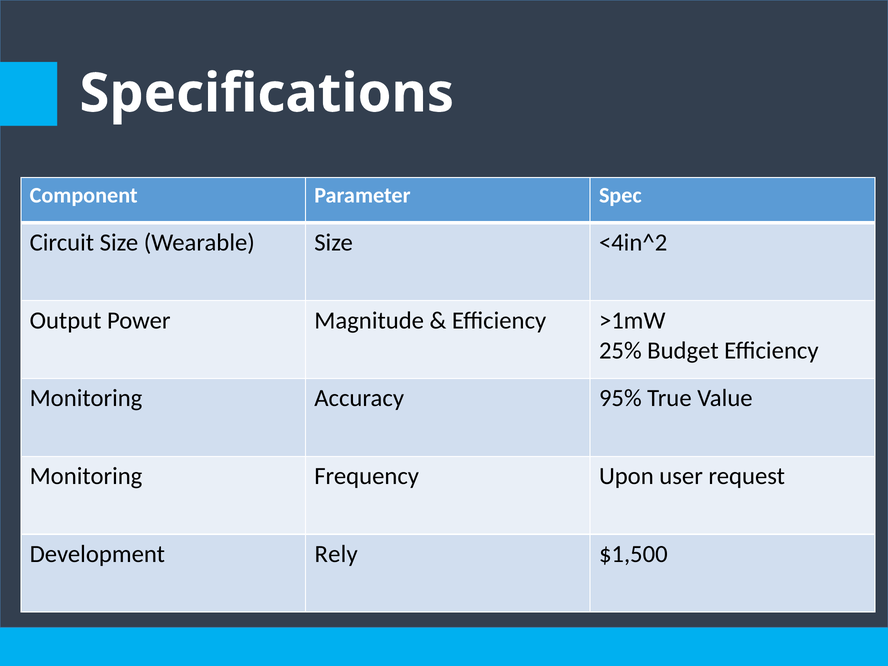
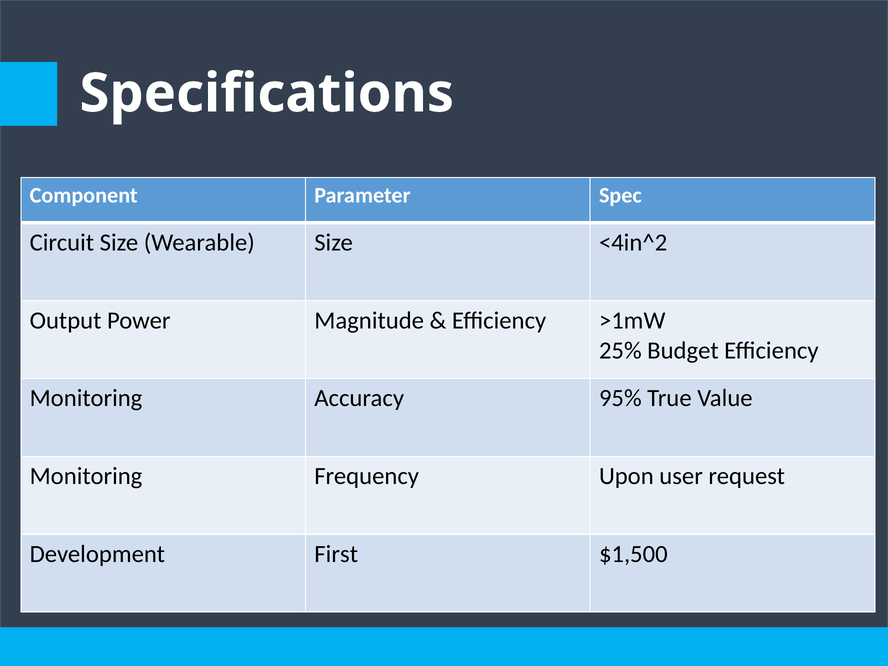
Rely: Rely -> First
